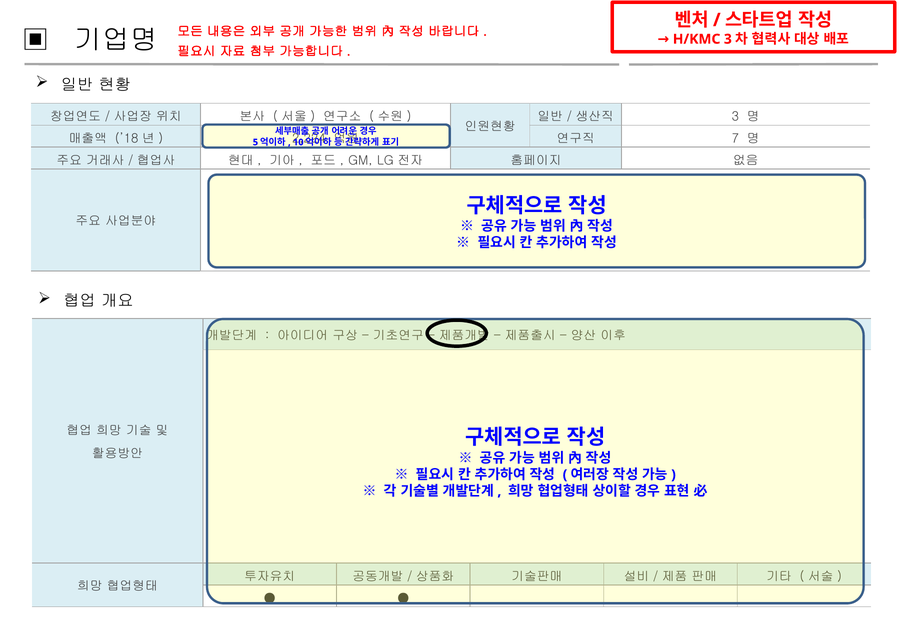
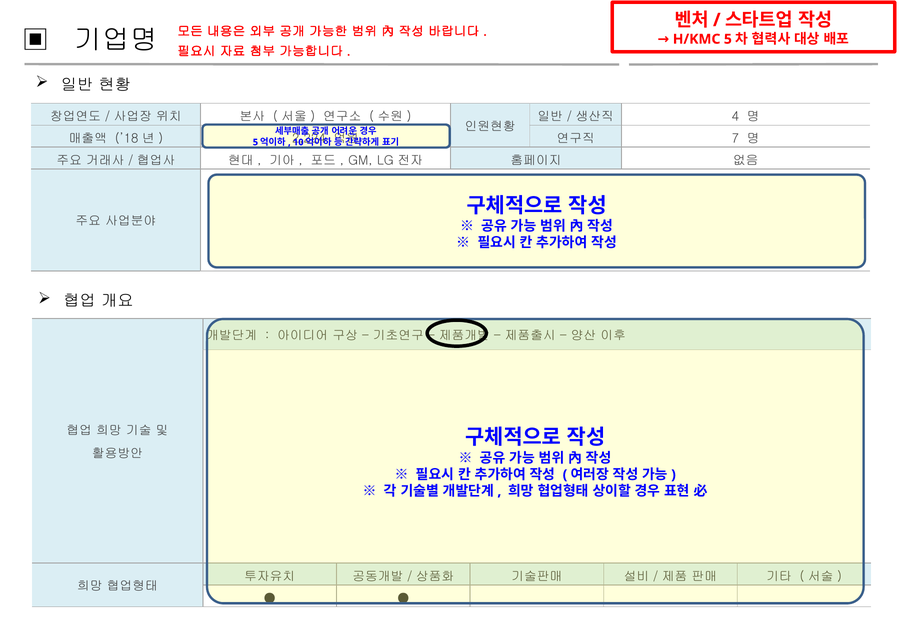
H/KMC 3: 3 -> 5
3 at (735, 117): 3 -> 4
